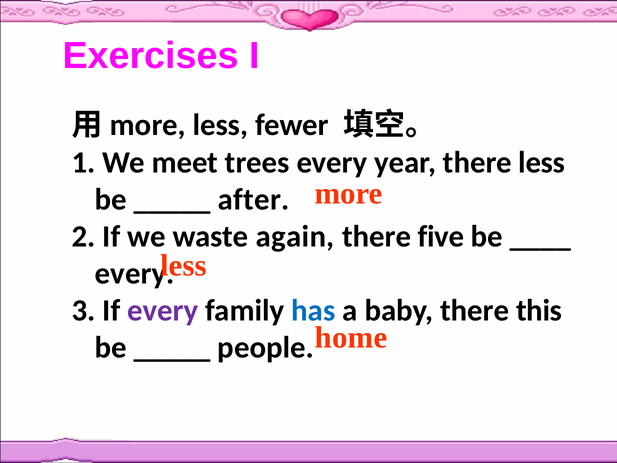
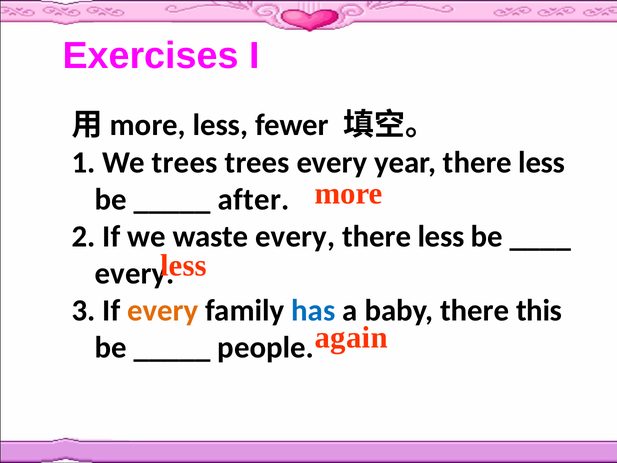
We meet: meet -> trees
waste again: again -> every
five at (441, 236): five -> less
every at (163, 310) colour: purple -> orange
home: home -> again
